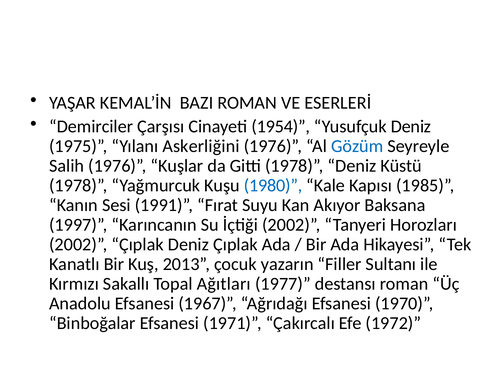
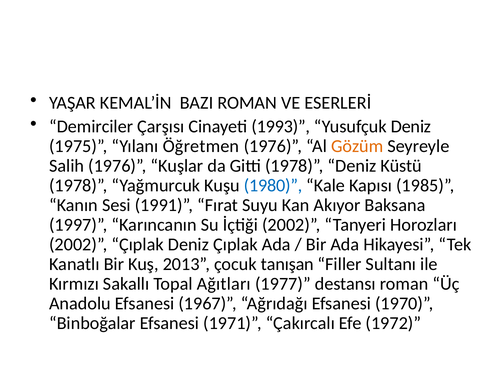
1954: 1954 -> 1993
Askerliğini: Askerliğini -> Öğretmen
Gözüm colour: blue -> orange
yazarın: yazarın -> tanışan
